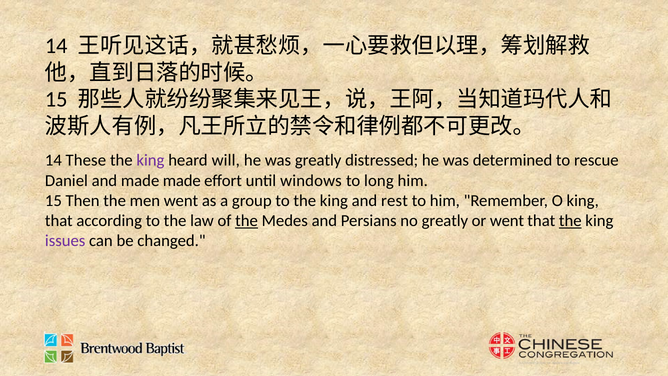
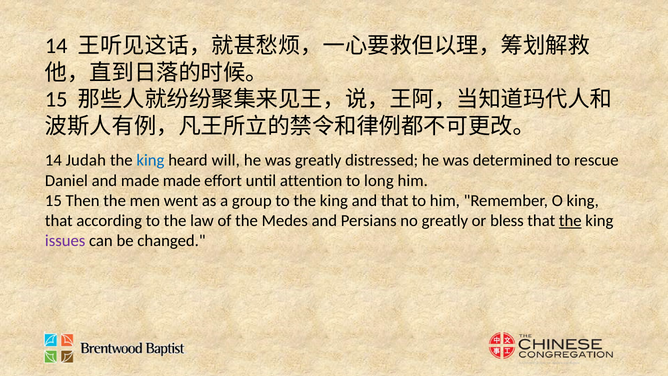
These: These -> Judah
king at (150, 160) colour: purple -> blue
windows: windows -> attention
and rest: rest -> that
the at (247, 220) underline: present -> none
or went: went -> bless
